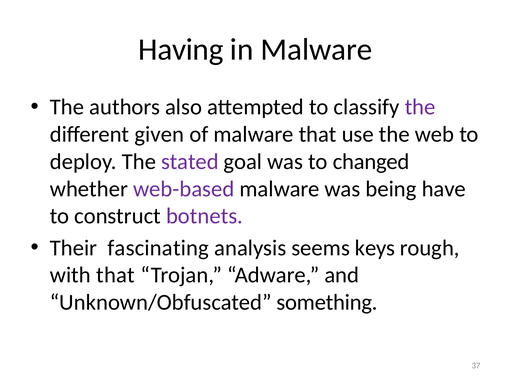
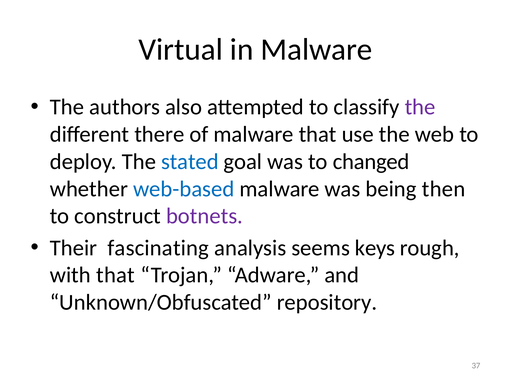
Having: Having -> Virtual
given: given -> there
stated colour: purple -> blue
web-based colour: purple -> blue
have: have -> then
something: something -> repository
